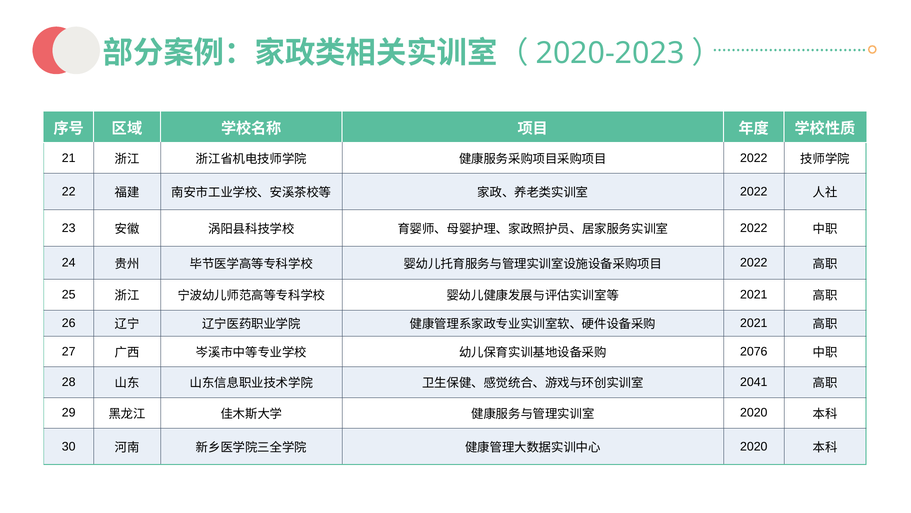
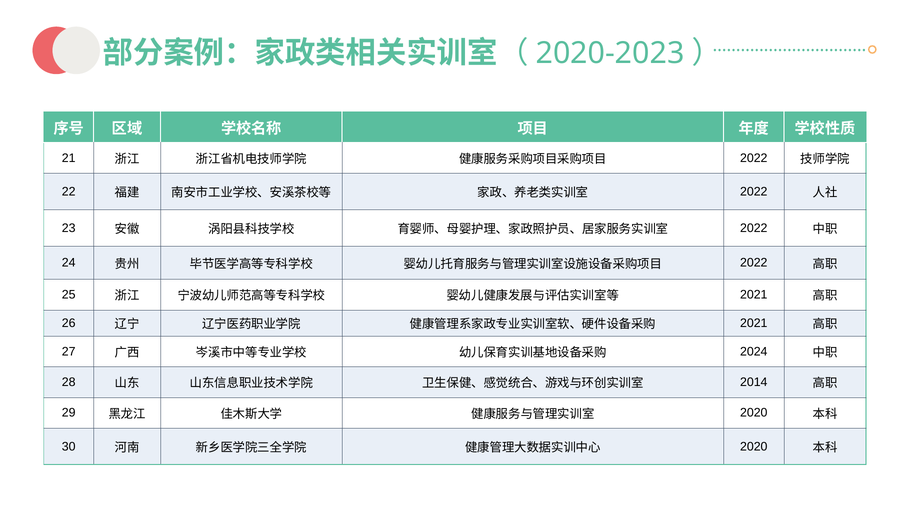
2076: 2076 -> 2024
2041: 2041 -> 2014
